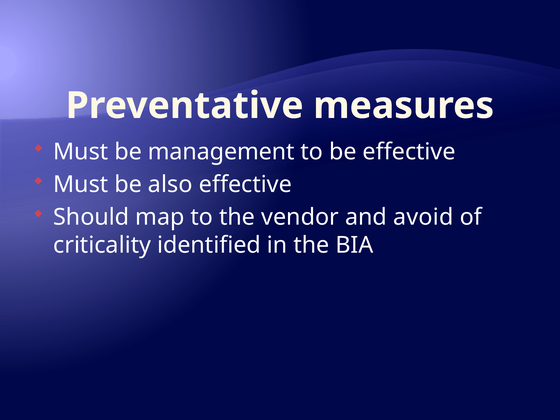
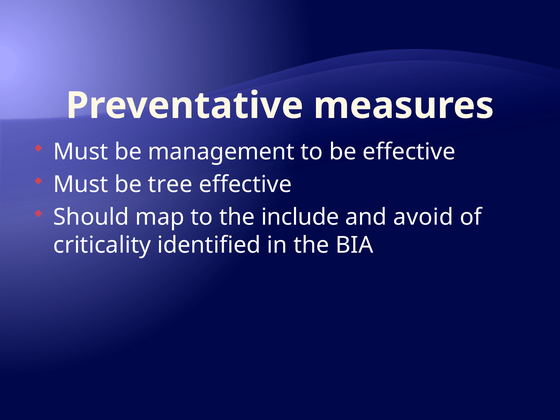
also: also -> tree
vendor: vendor -> include
